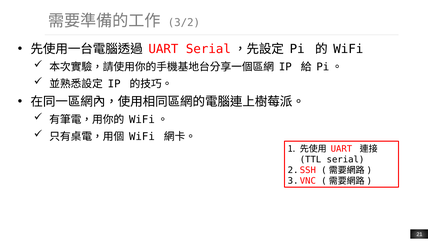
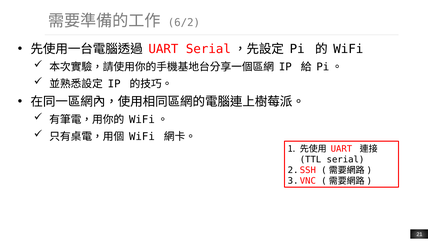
3/2: 3/2 -> 6/2
